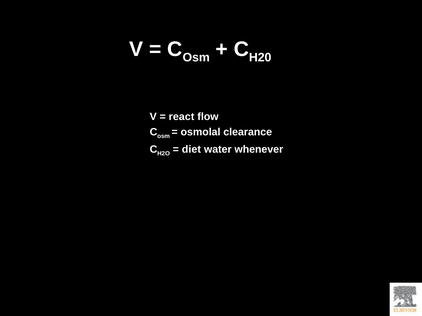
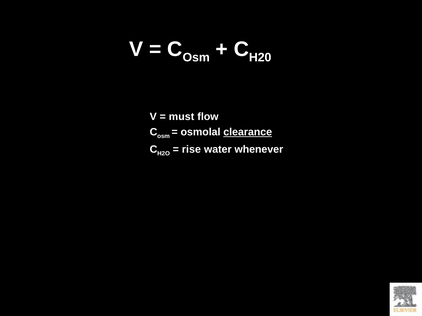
react: react -> must
clearance underline: none -> present
diet: diet -> rise
